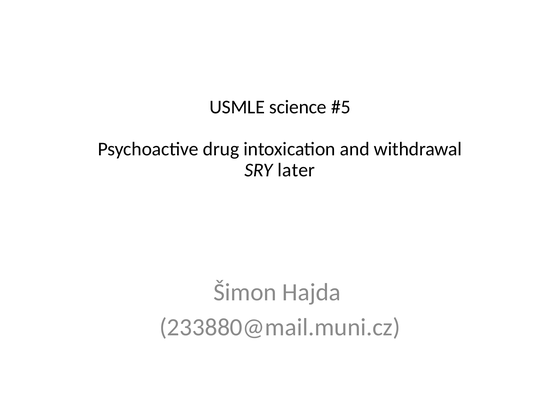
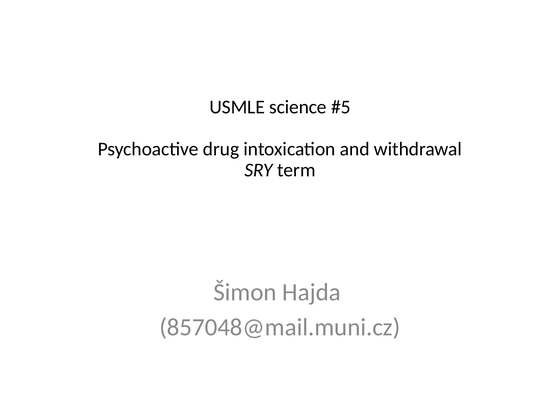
later: later -> term
233880@mail.muni.cz: 233880@mail.muni.cz -> 857048@mail.muni.cz
